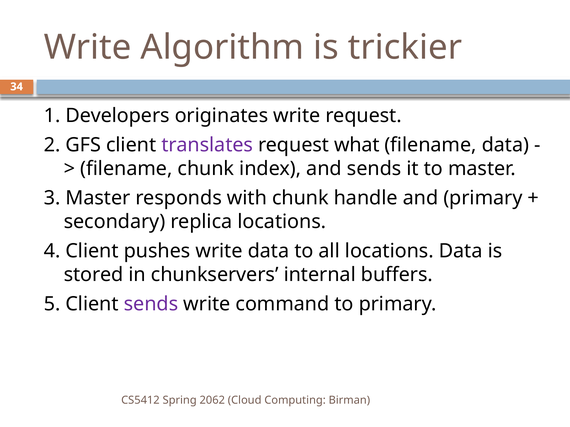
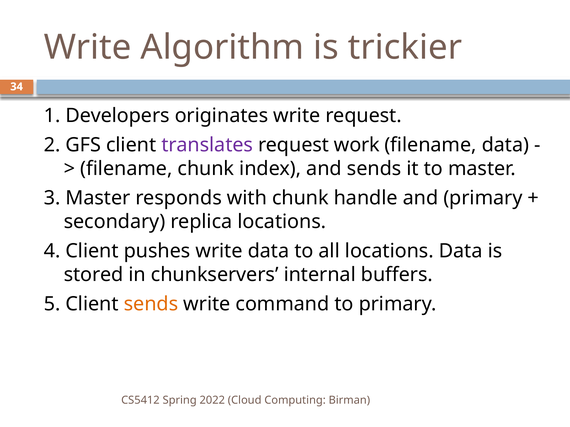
what: what -> work
sends at (151, 304) colour: purple -> orange
2062: 2062 -> 2022
